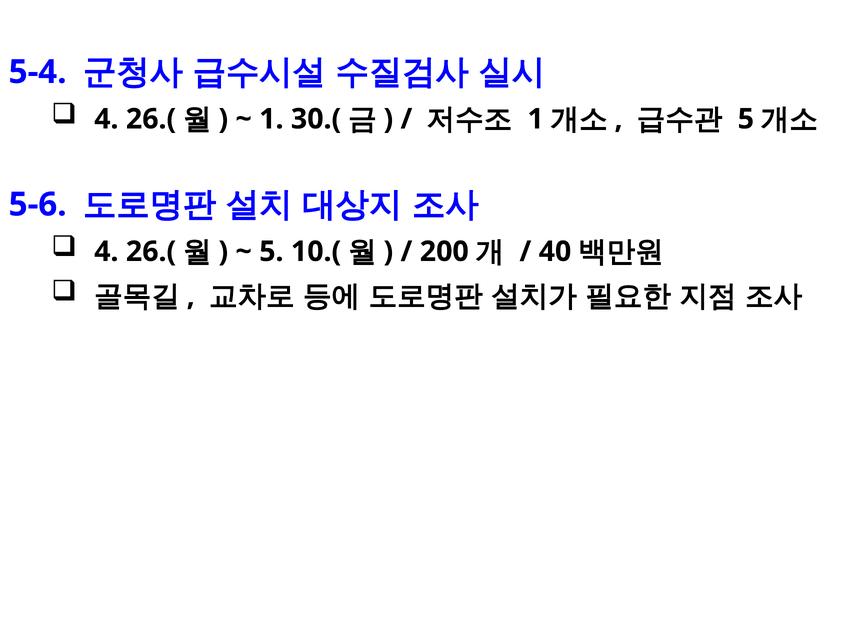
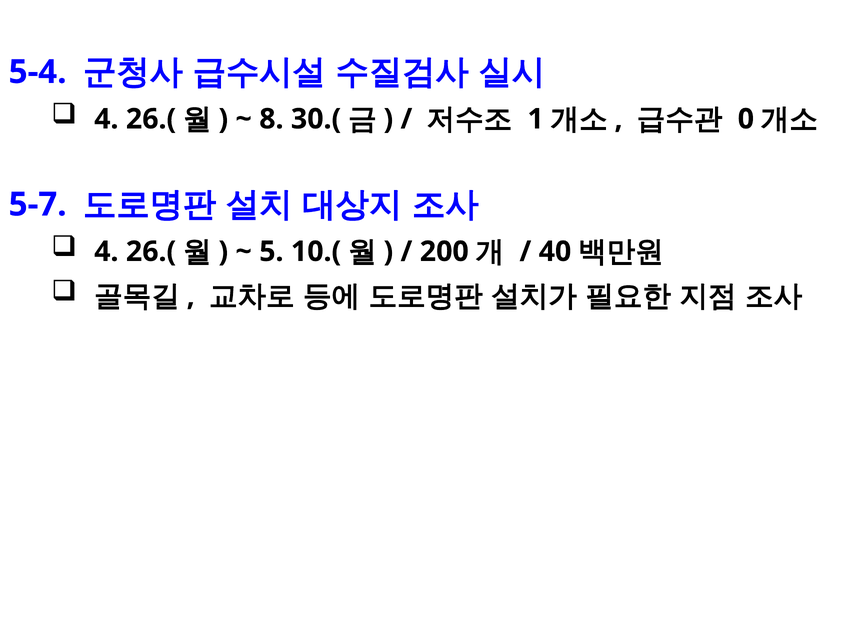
1 at (271, 119): 1 -> 8
5 at (746, 119): 5 -> 0
5-6: 5-6 -> 5-7
